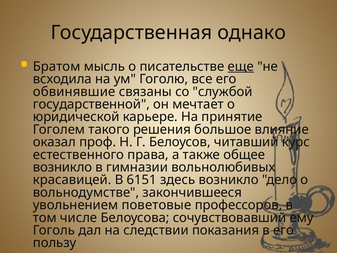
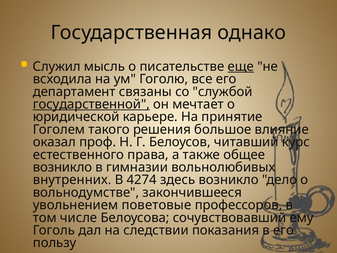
Братом: Братом -> Служил
обвинявшие: обвинявшие -> департамент
государственной underline: none -> present
красавицей: красавицей -> внутренних
6151: 6151 -> 4274
